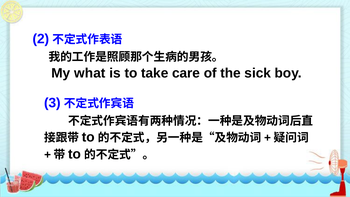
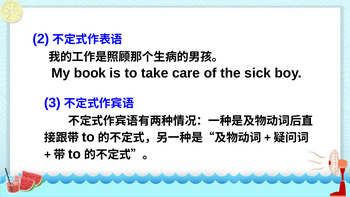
what: what -> book
